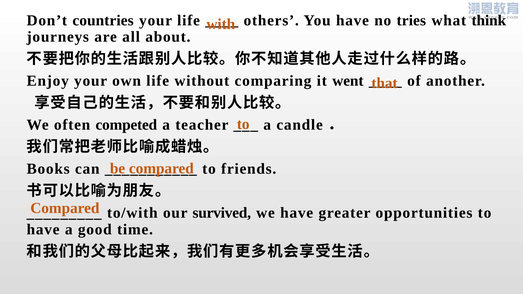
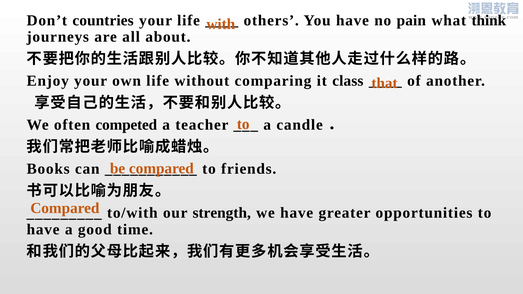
tries: tries -> pain
went: went -> class
survived: survived -> strength
